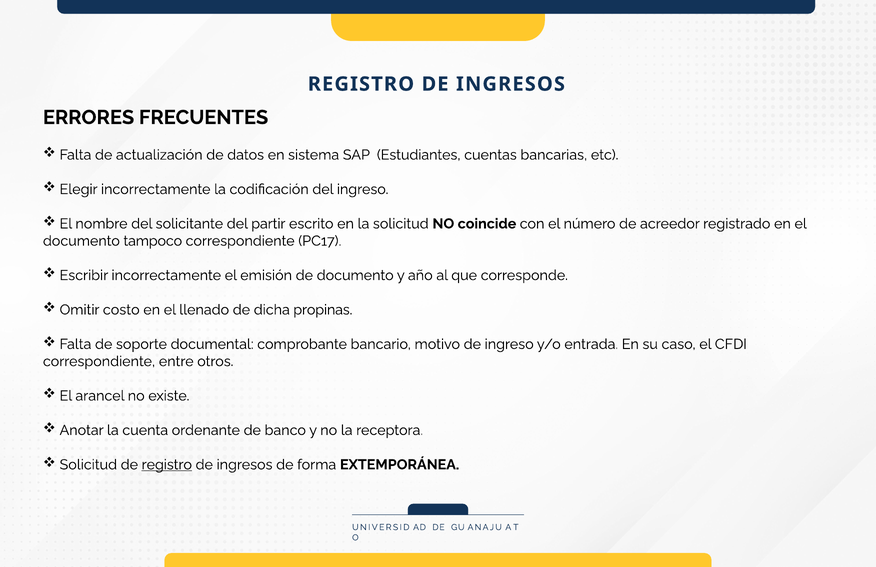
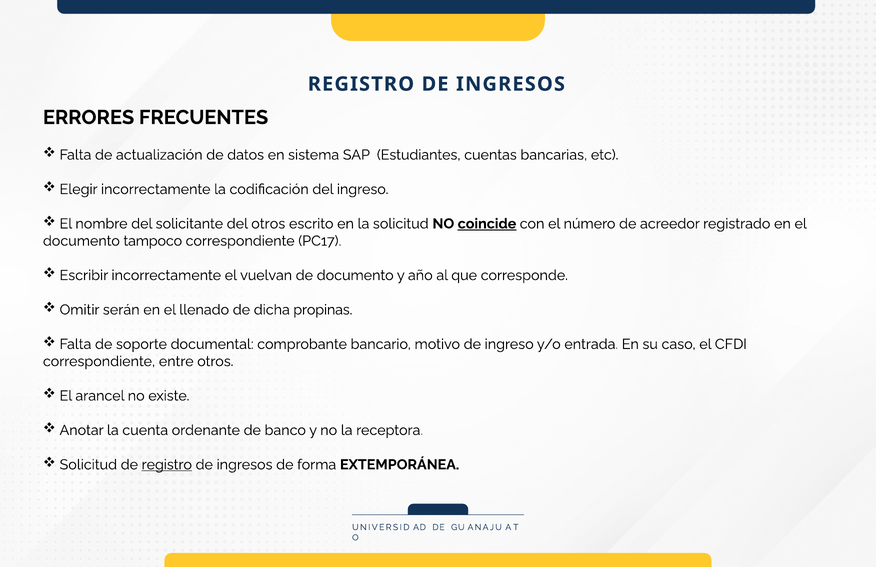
del partir: partir -> otros
coincide underline: none -> present
emisión: emisión -> vuelvan
costo: costo -> serán
